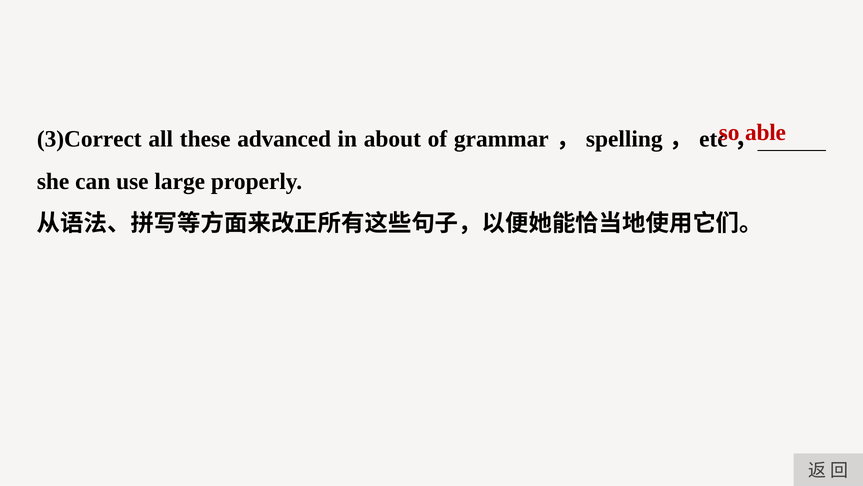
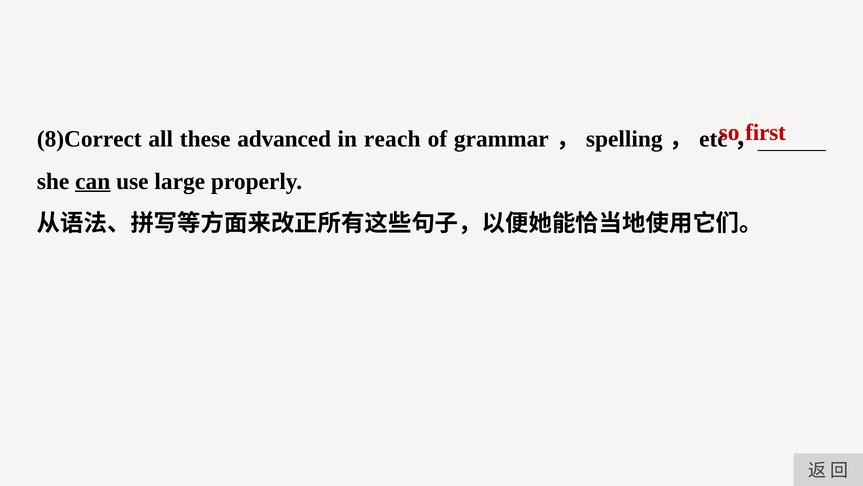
able: able -> first
3)Correct: 3)Correct -> 8)Correct
about: about -> reach
can underline: none -> present
